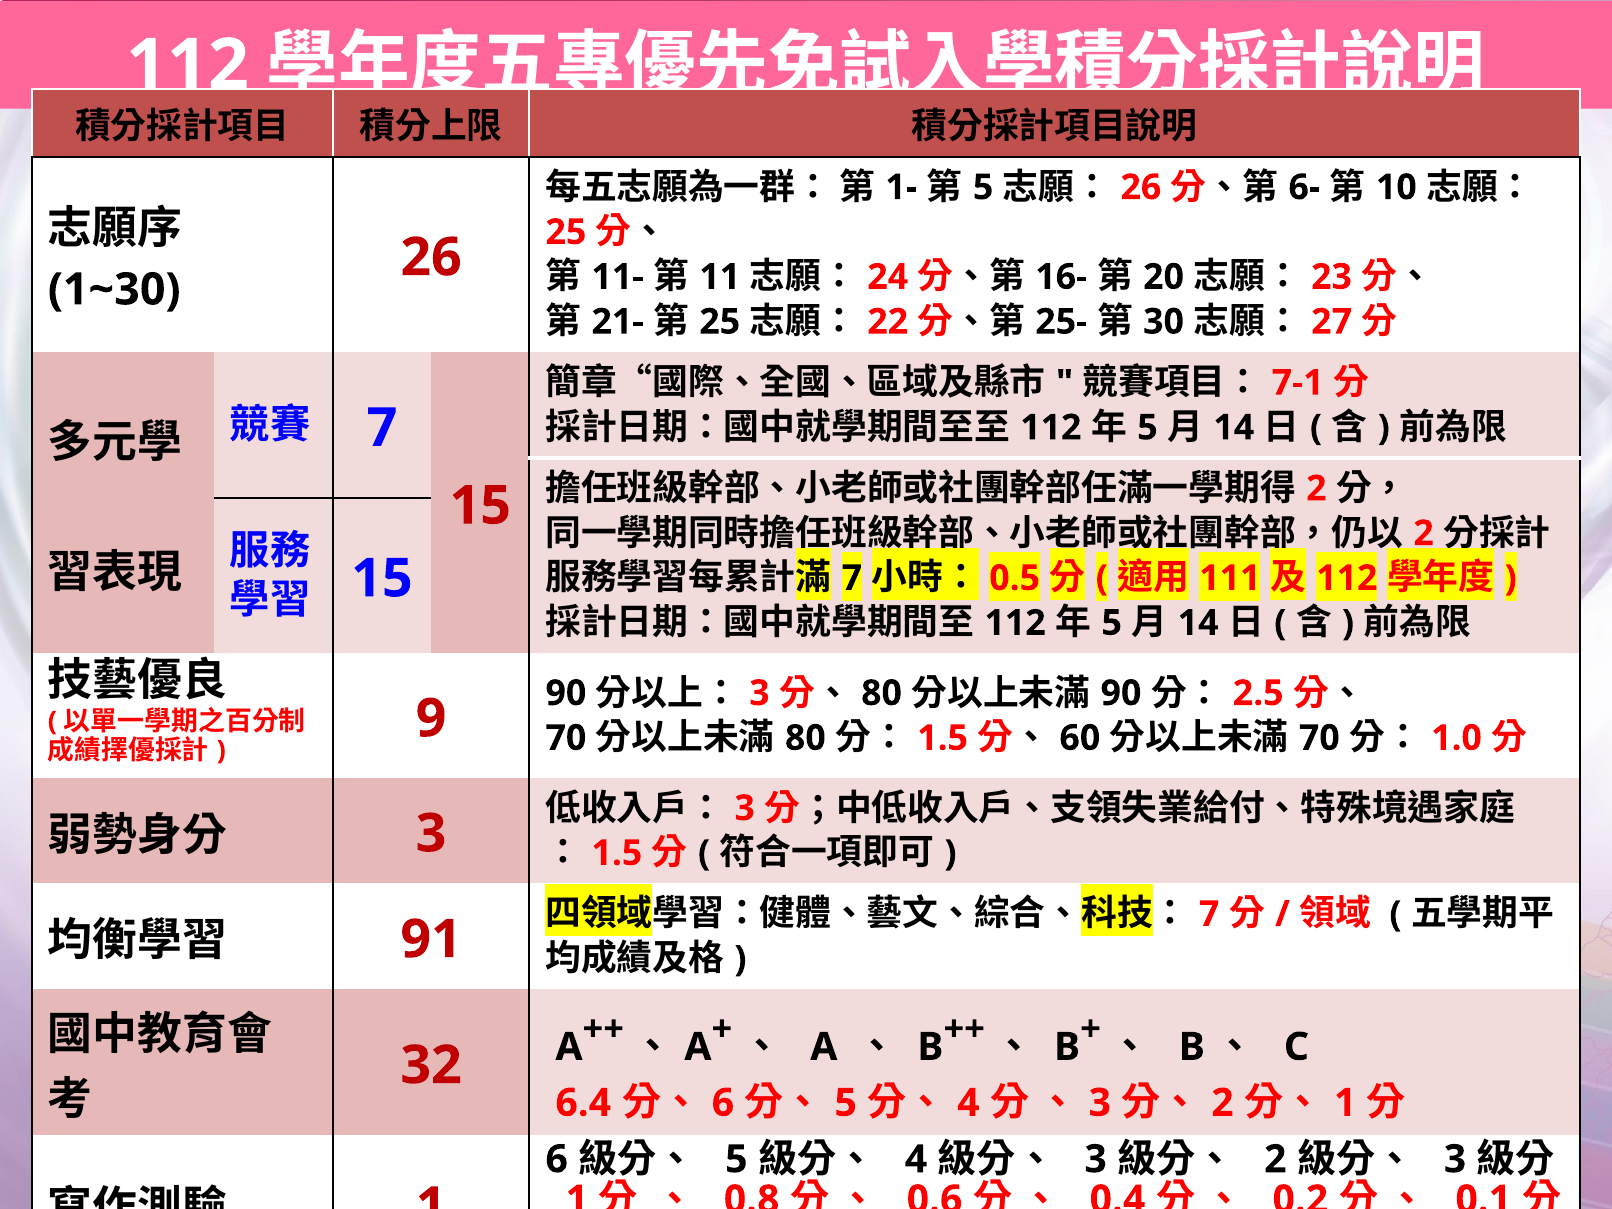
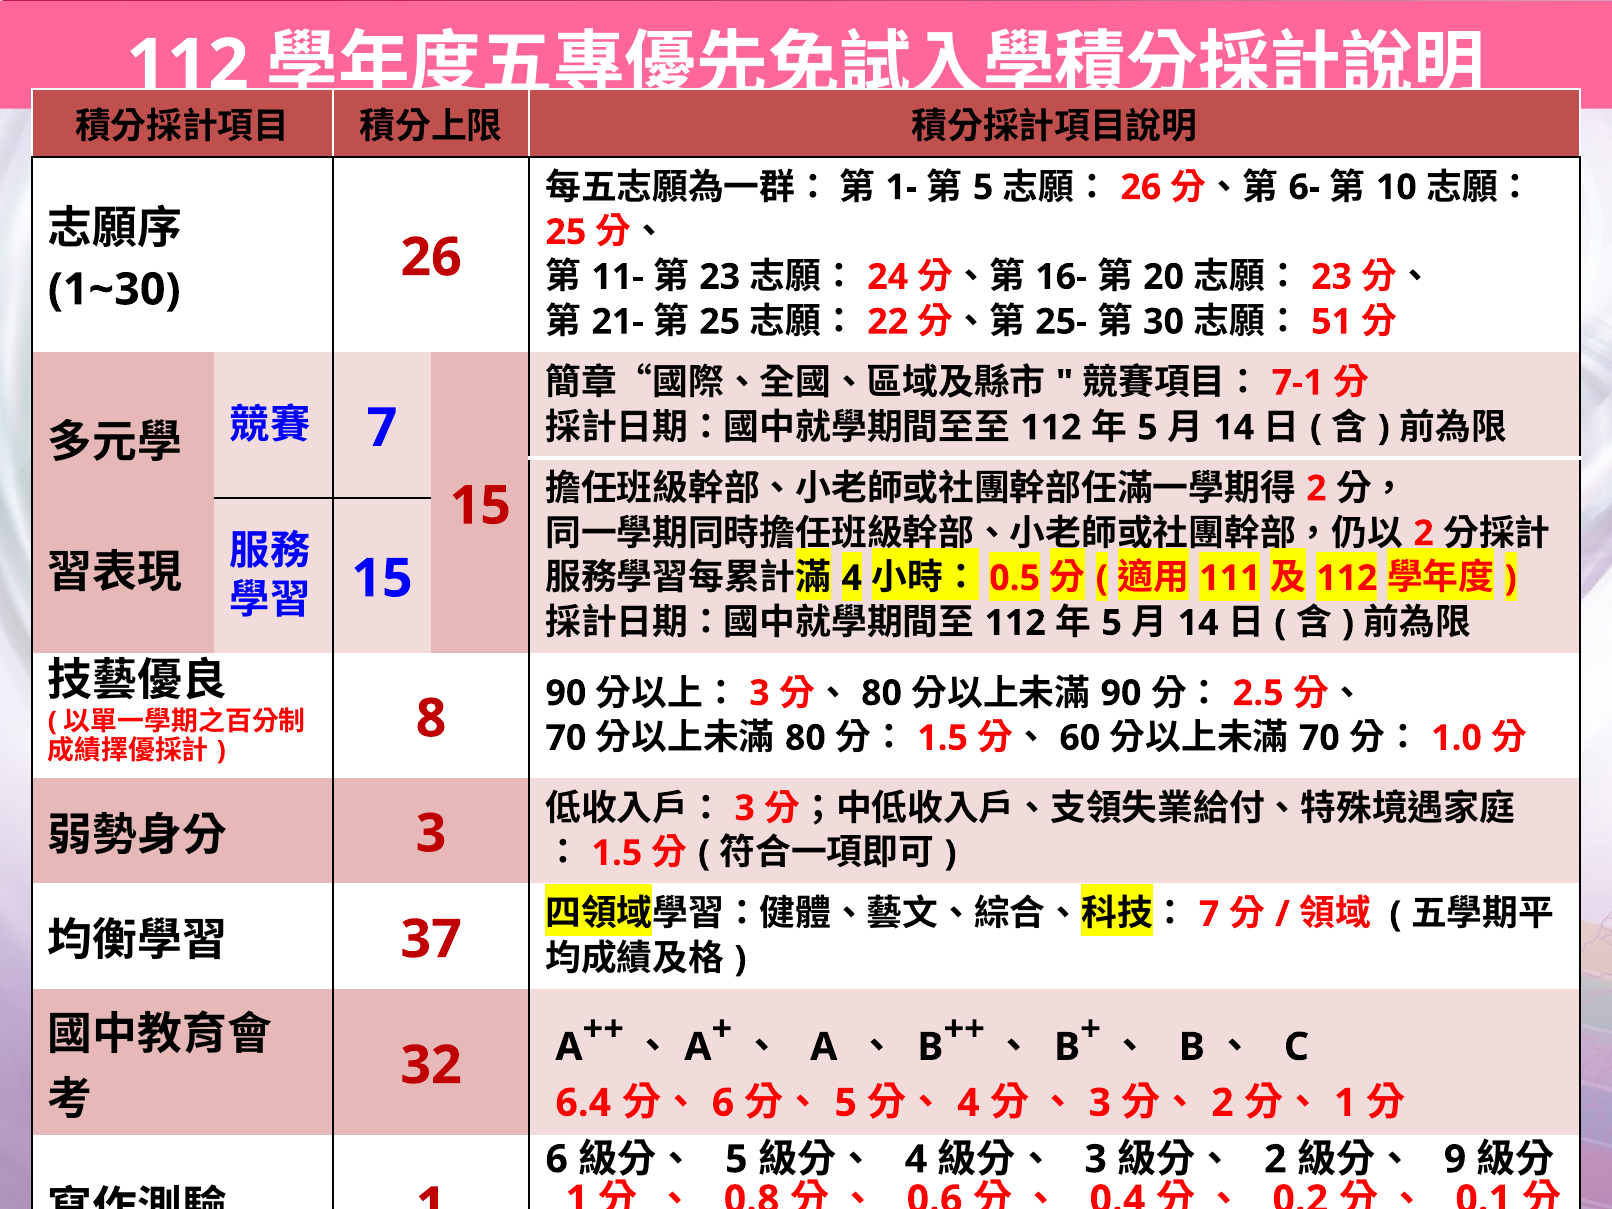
11 at (720, 277): 11 -> 23
27: 27 -> 51
7 at (852, 578): 7 -> 4
9: 9 -> 8
91: 91 -> 37
3 at (1455, 1159): 3 -> 9
